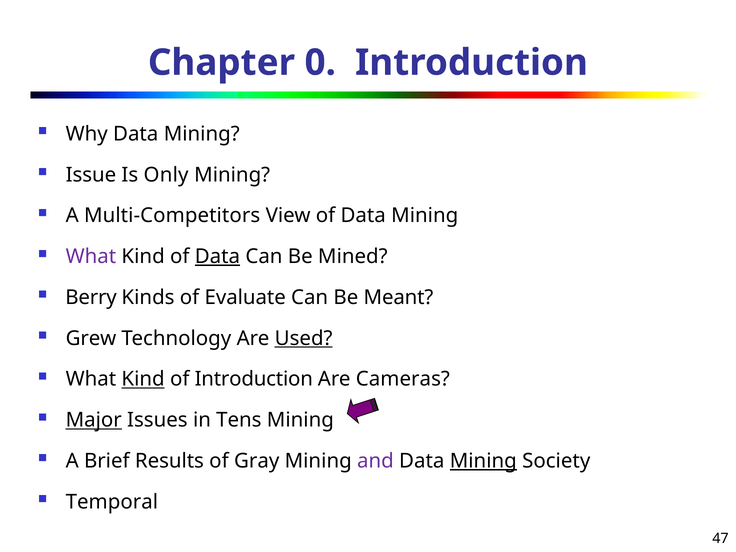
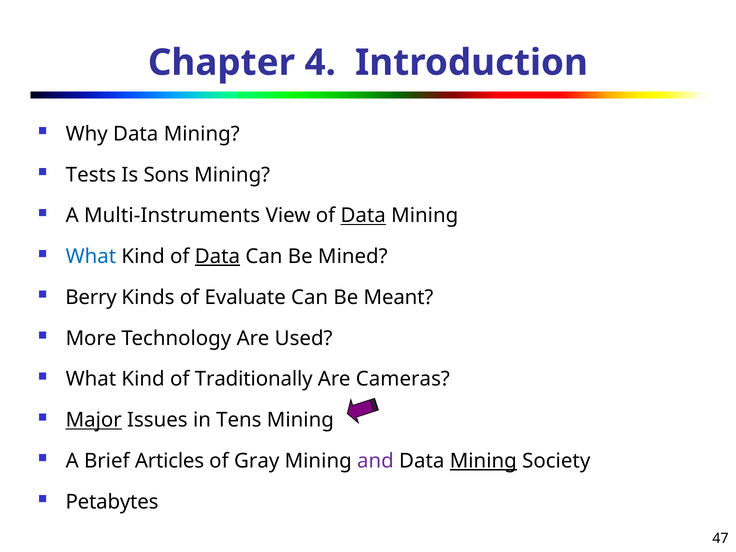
0: 0 -> 4
Issue: Issue -> Tests
Only: Only -> Sons
Multi-Competitors: Multi-Competitors -> Multi-Instruments
Data at (363, 216) underline: none -> present
What at (91, 257) colour: purple -> blue
Grew: Grew -> More
Used underline: present -> none
Kind at (143, 379) underline: present -> none
of Introduction: Introduction -> Traditionally
Results: Results -> Articles
Temporal: Temporal -> Petabytes
